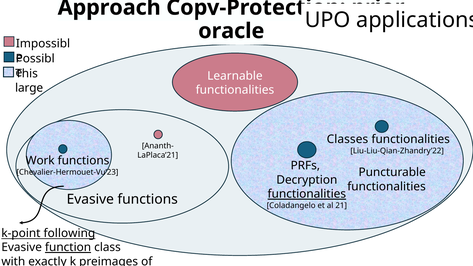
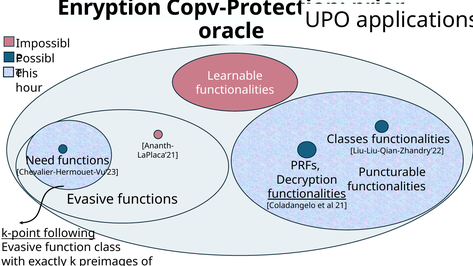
Approach: Approach -> Enryption
large: large -> hour
Work: Work -> Need
function underline: present -> none
